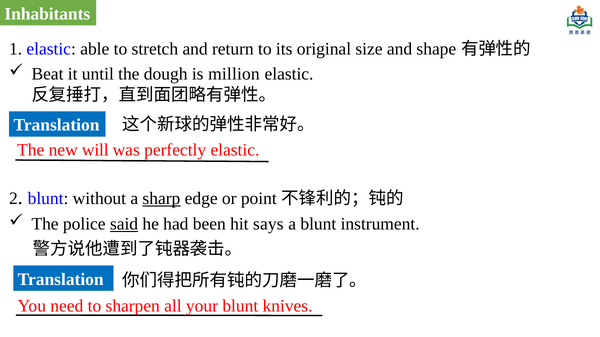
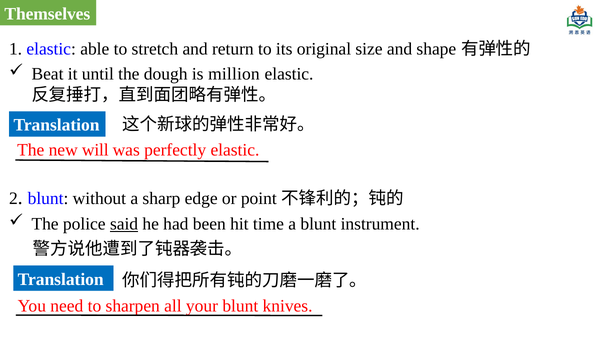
Inhabitants: Inhabitants -> Themselves
sharp underline: present -> none
says: says -> time
